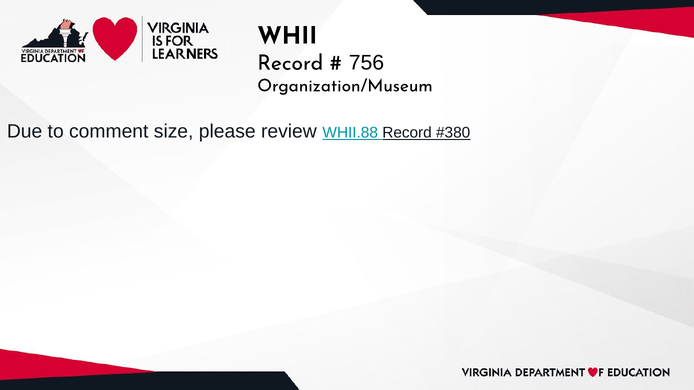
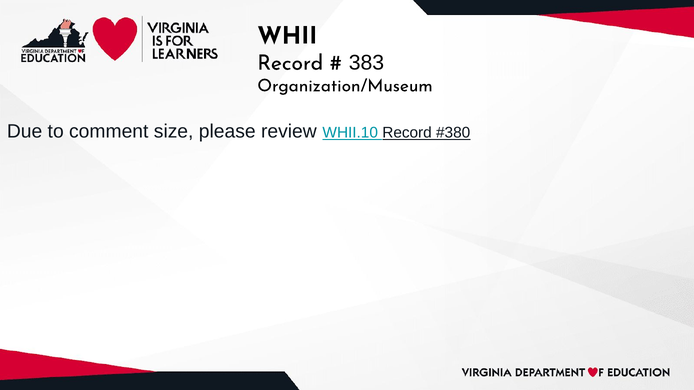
756: 756 -> 383
WHII.88: WHII.88 -> WHII.10
